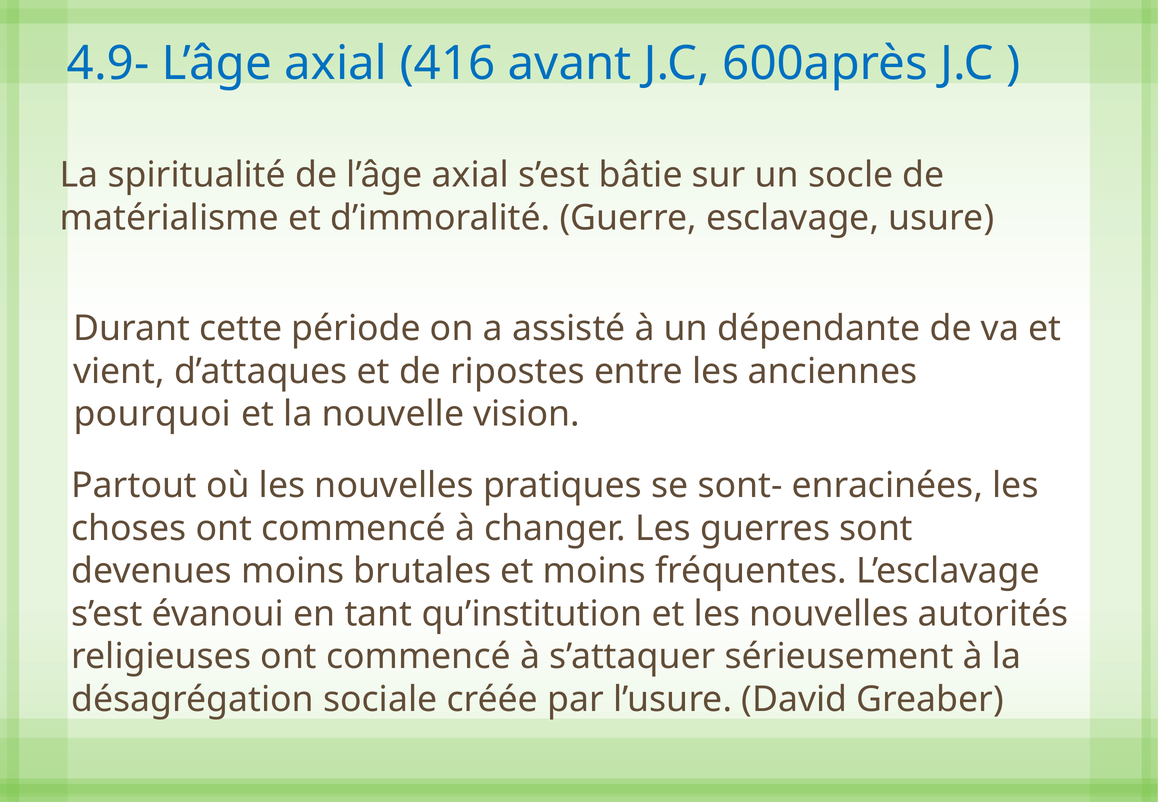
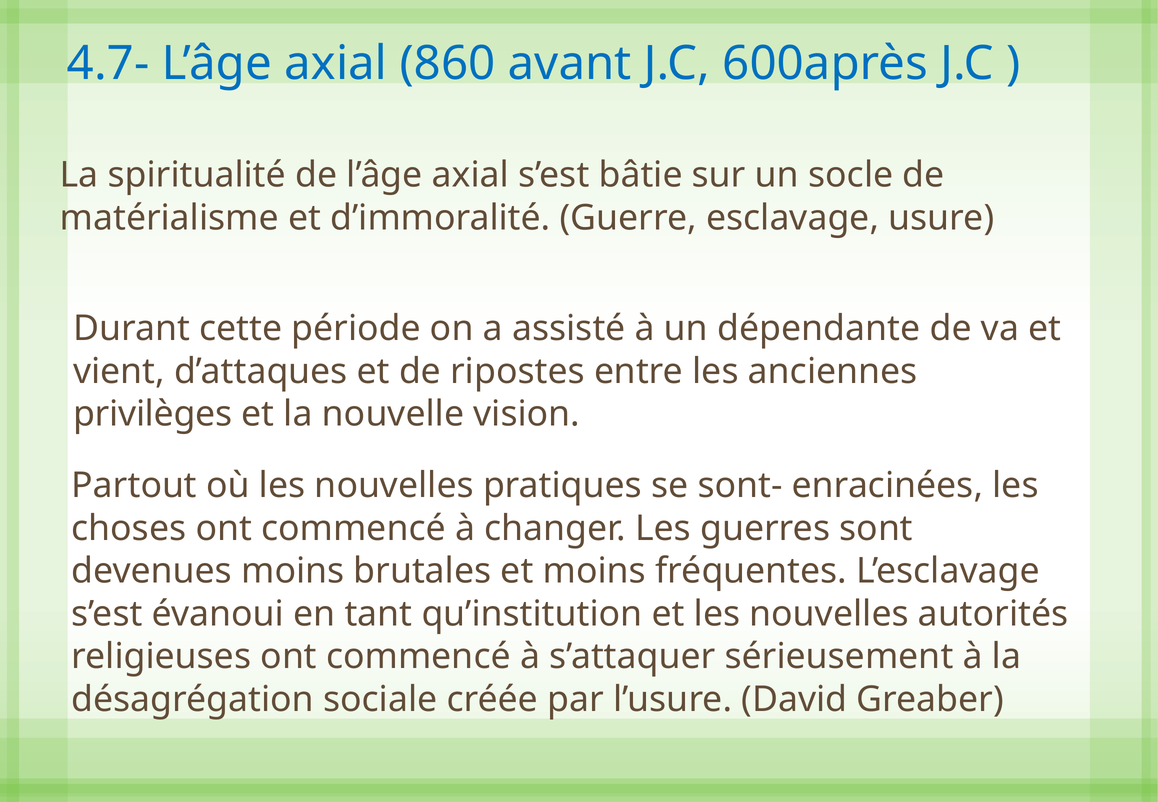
4.9-: 4.9- -> 4.7-
416: 416 -> 860
pourquoi: pourquoi -> privilèges
